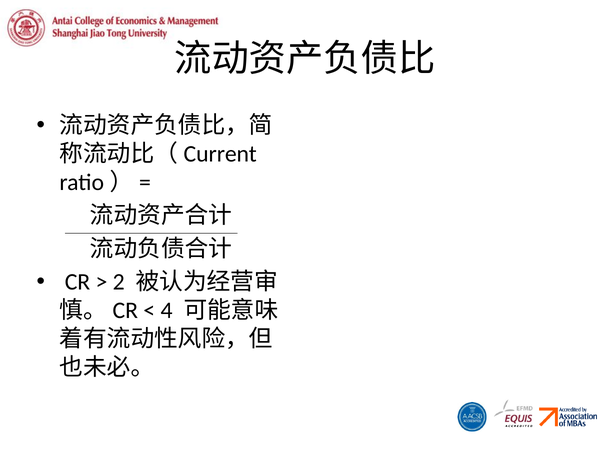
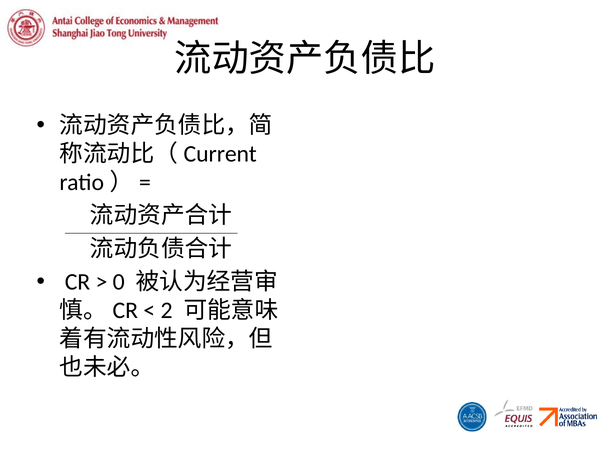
2: 2 -> 0
4: 4 -> 2
